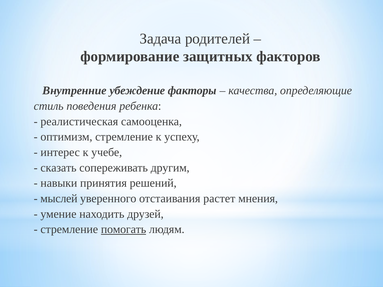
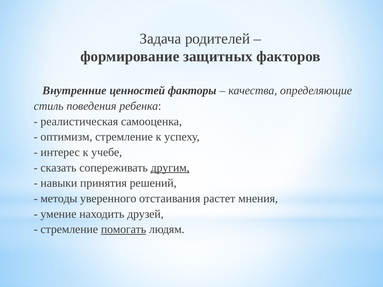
убеждение: убеждение -> ценностей
другим underline: none -> present
мыслей: мыслей -> методы
